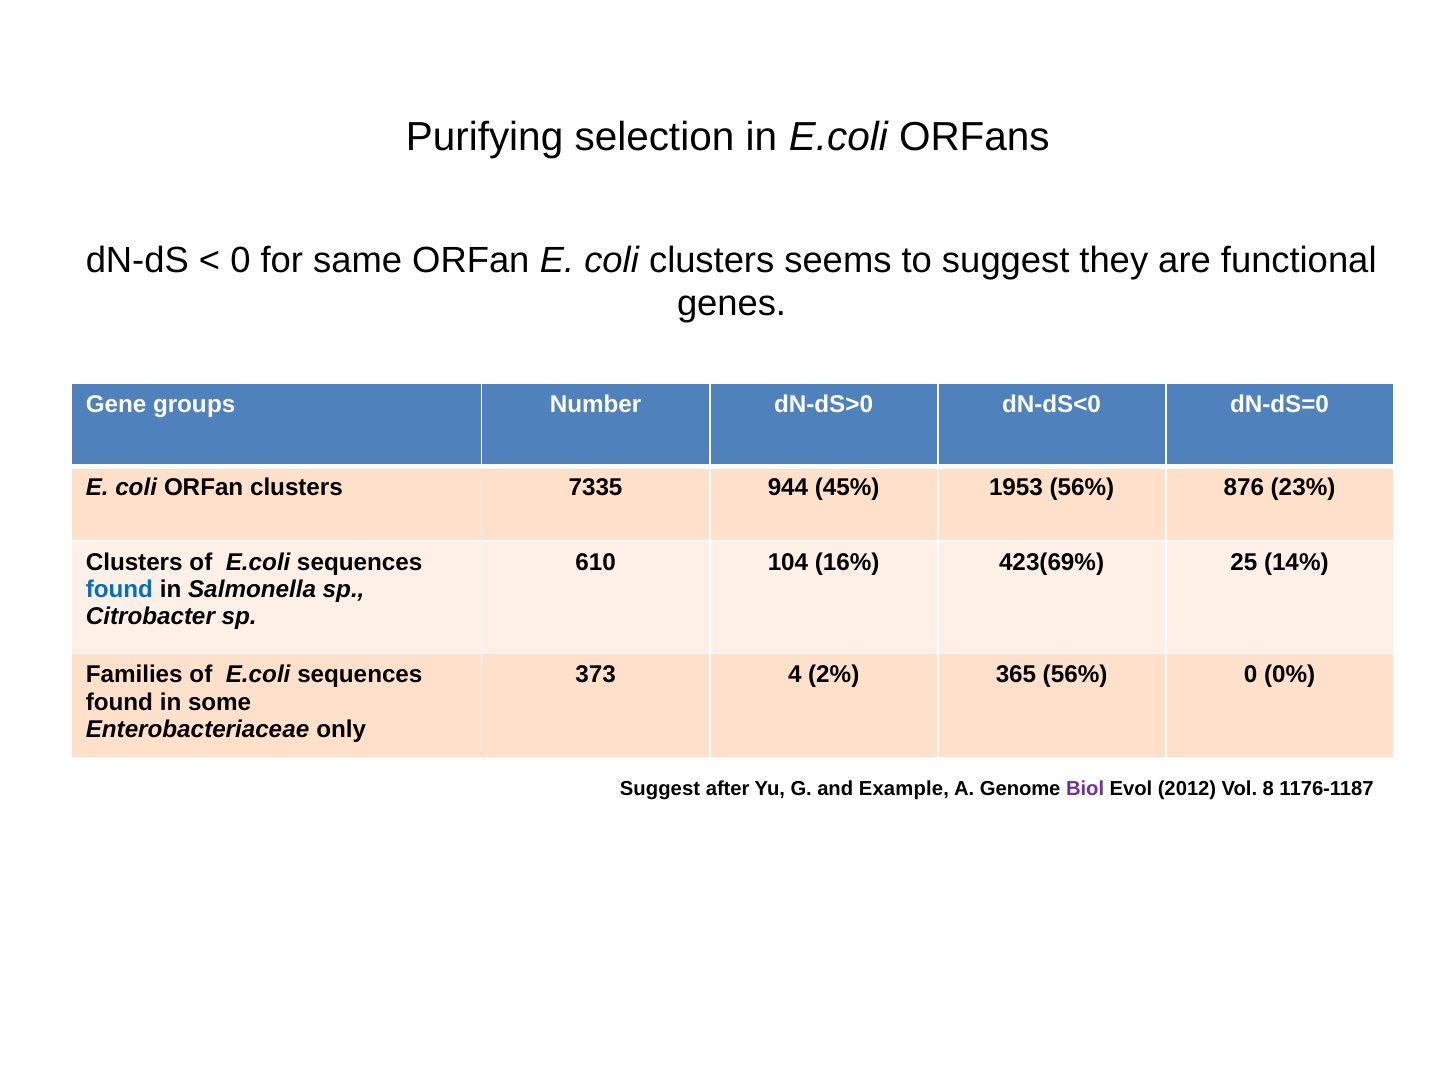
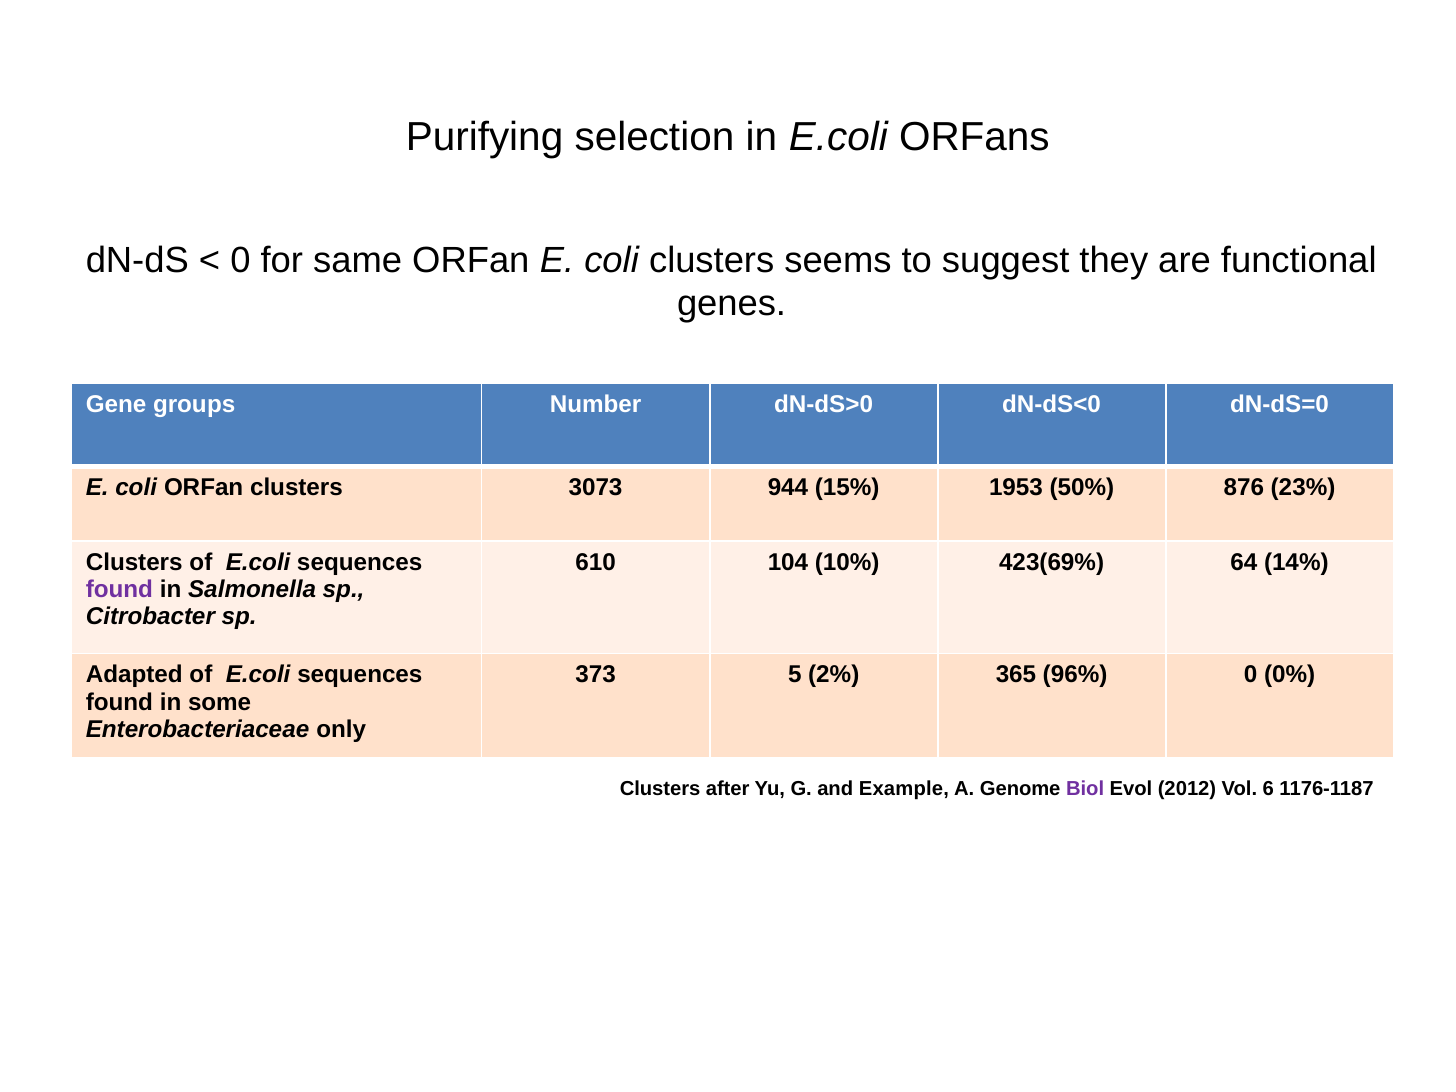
7335: 7335 -> 3073
45%: 45% -> 15%
1953 56%: 56% -> 50%
16%: 16% -> 10%
25: 25 -> 64
found at (119, 589) colour: blue -> purple
Families: Families -> Adapted
4: 4 -> 5
365 56%: 56% -> 96%
Suggest at (660, 789): Suggest -> Clusters
8: 8 -> 6
